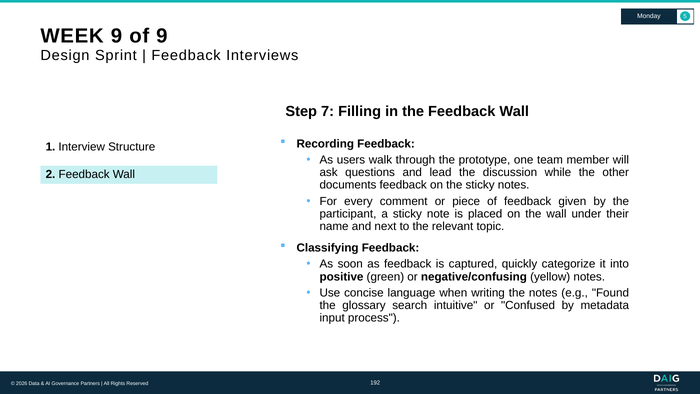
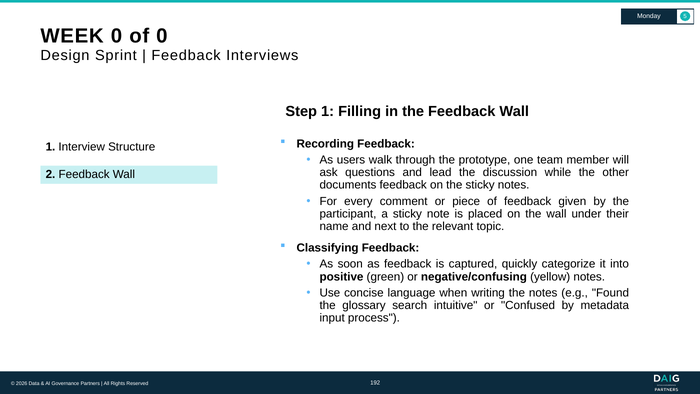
WEEK 9: 9 -> 0
of 9: 9 -> 0
Step 7: 7 -> 1
